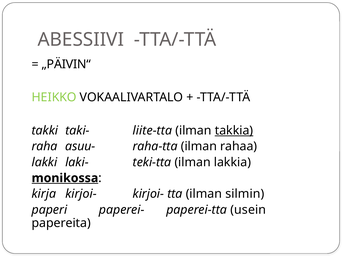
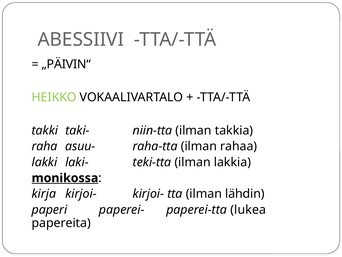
liite-tta: liite-tta -> niin-tta
takkia underline: present -> none
silmin: silmin -> lähdin
usein: usein -> lukea
